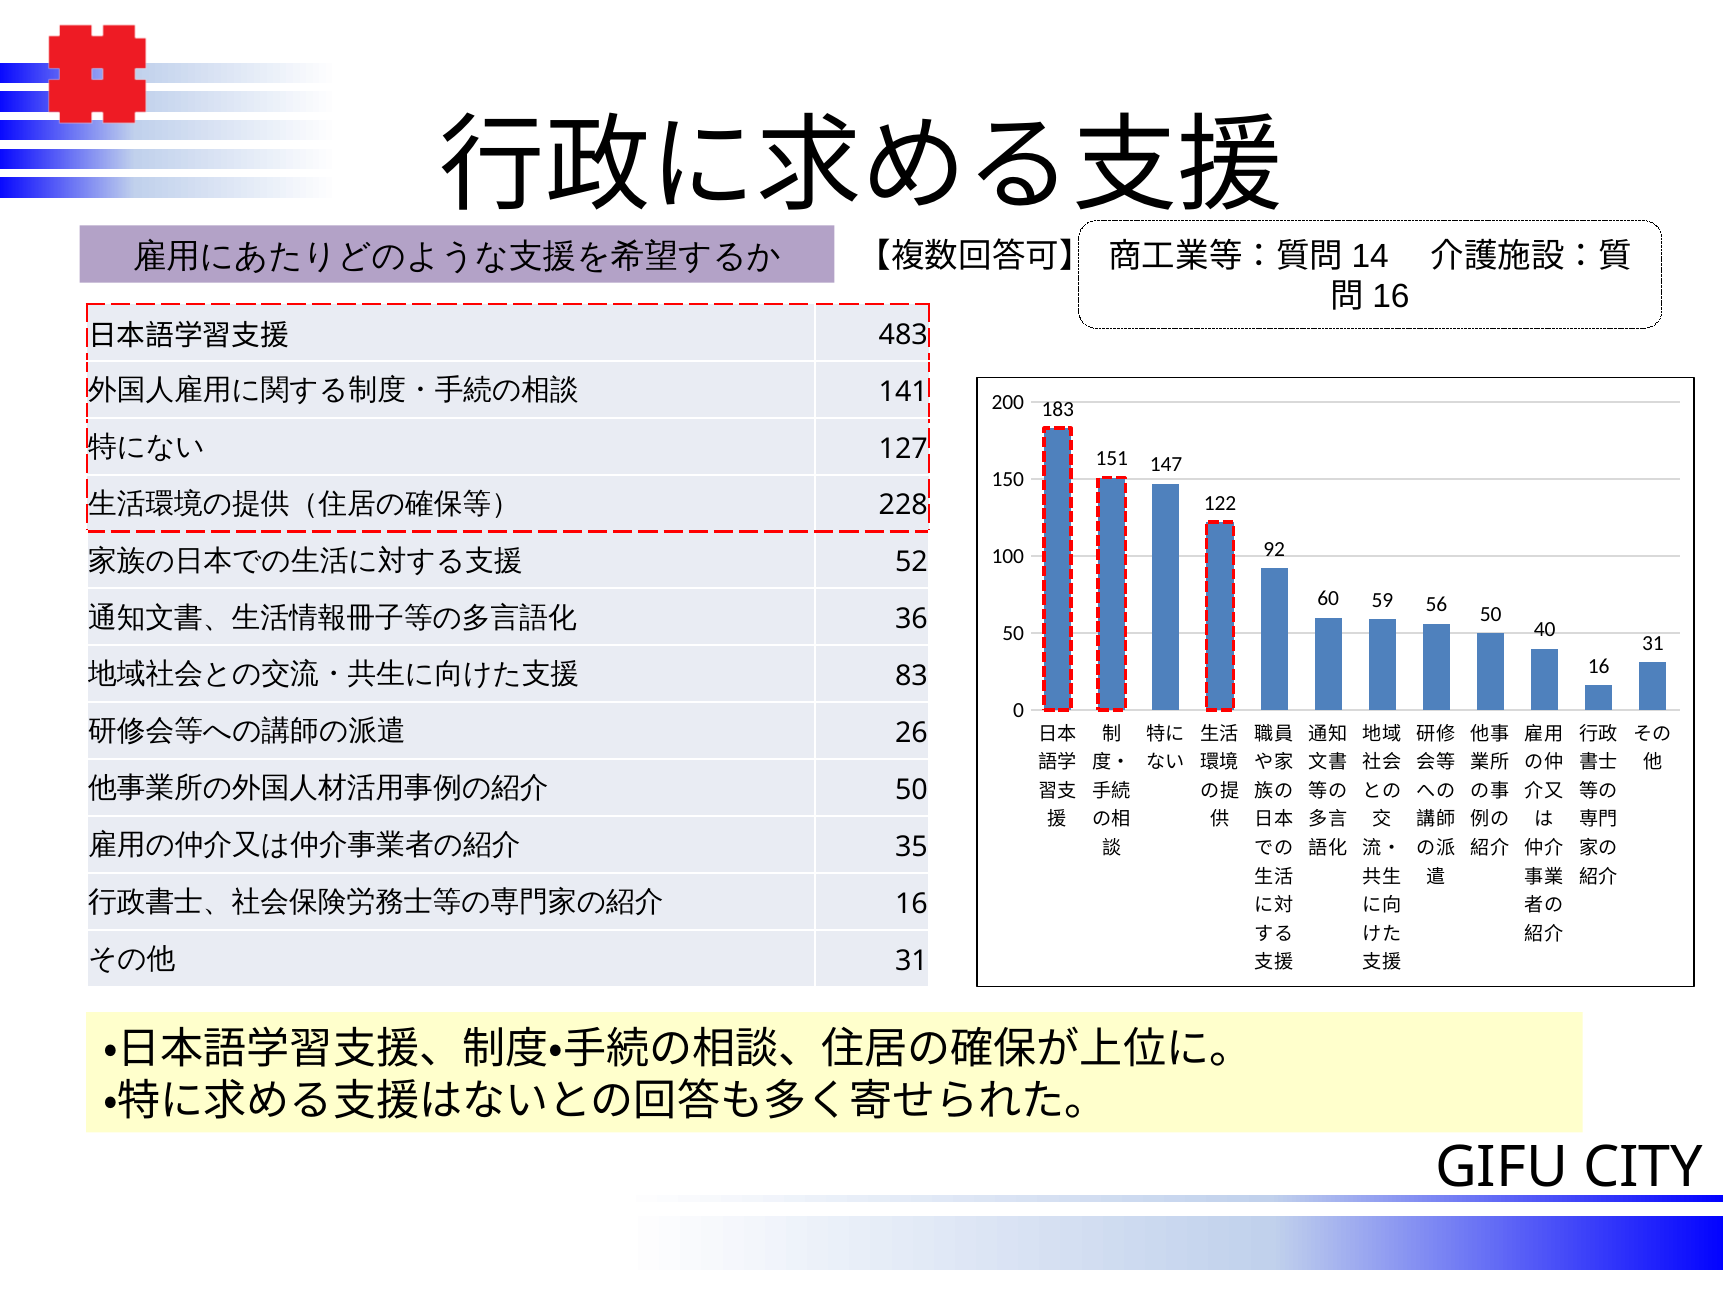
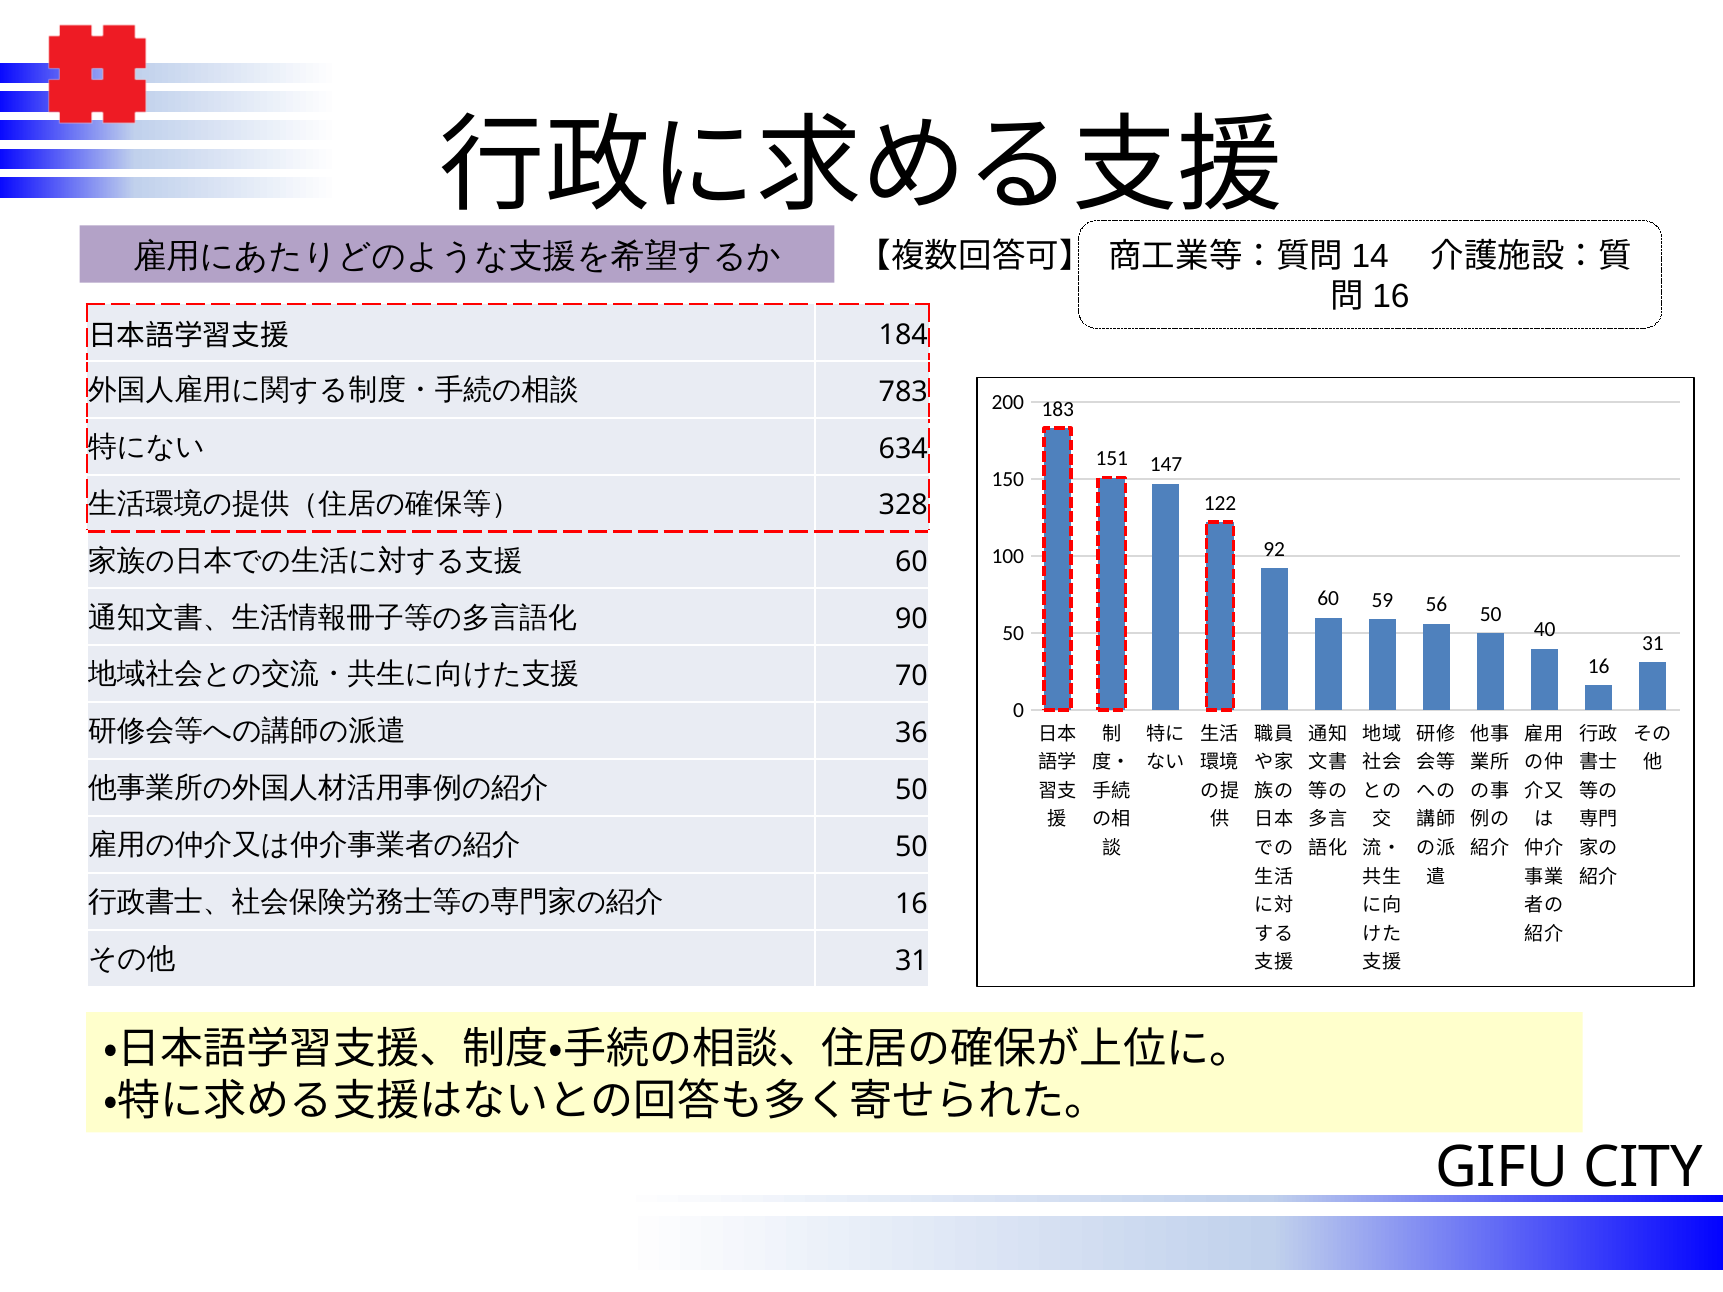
483: 483 -> 184
141: 141 -> 783
127: 127 -> 634
228: 228 -> 328
52 at (911, 563): 52 -> 60
36: 36 -> 90
83: 83 -> 70
26: 26 -> 36
35 at (911, 847): 35 -> 50
